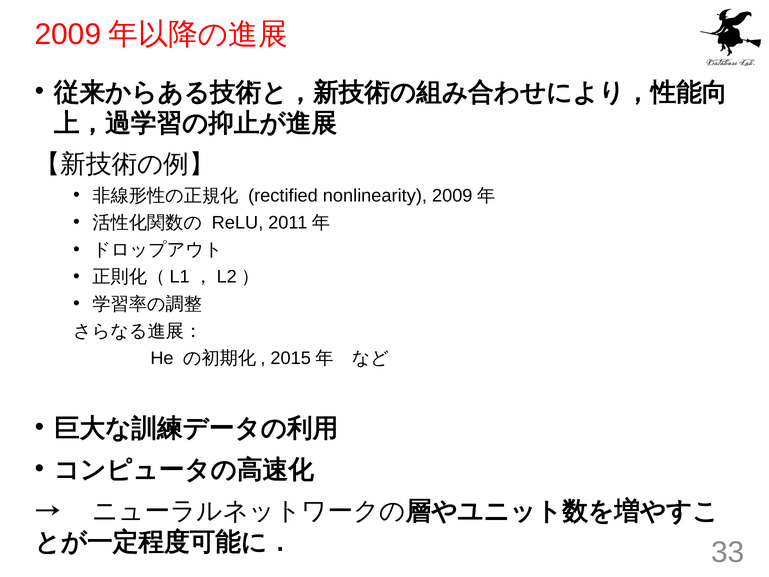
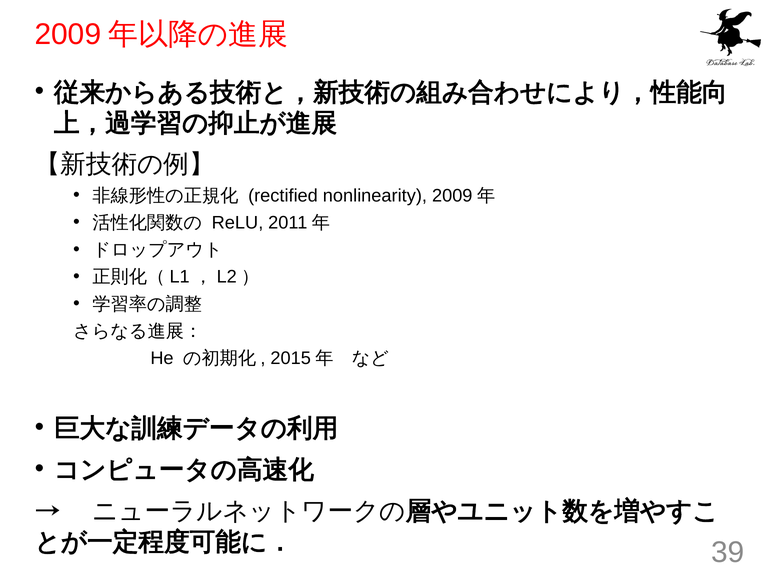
33: 33 -> 39
